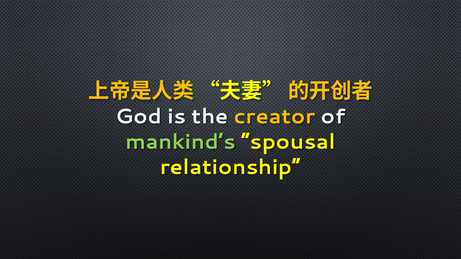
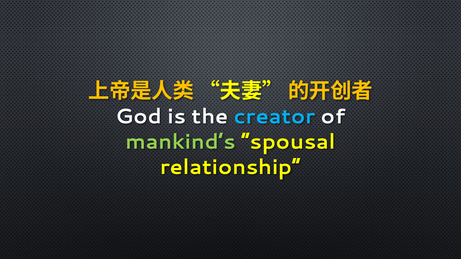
creator colour: yellow -> light blue
